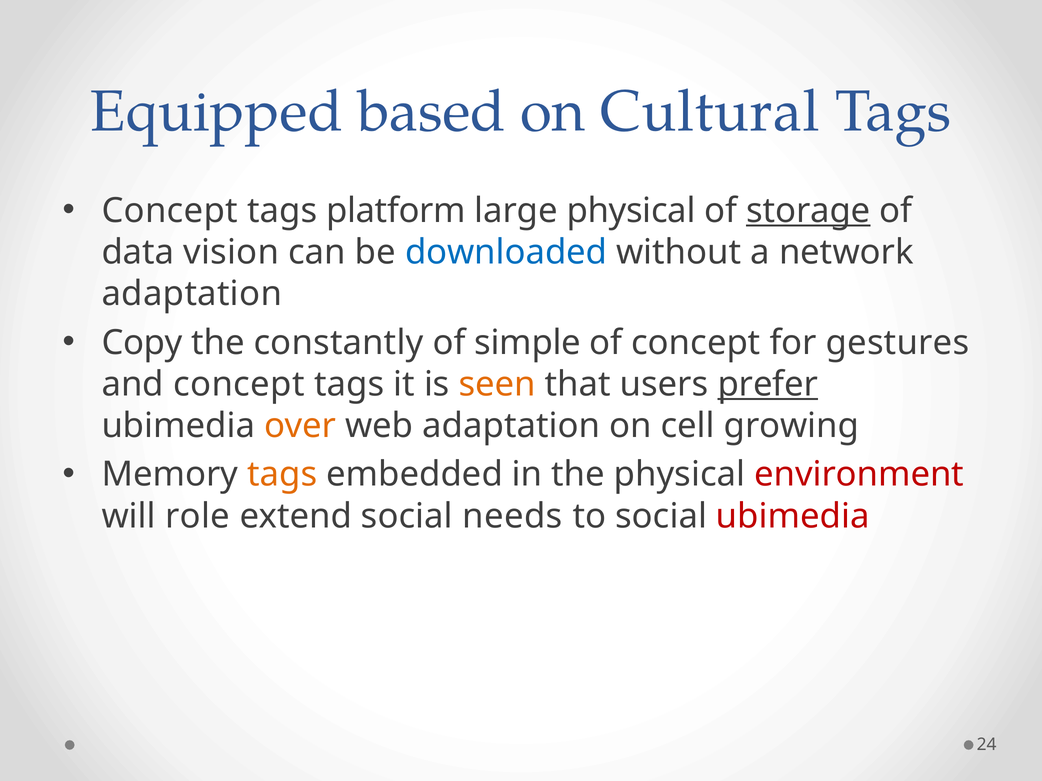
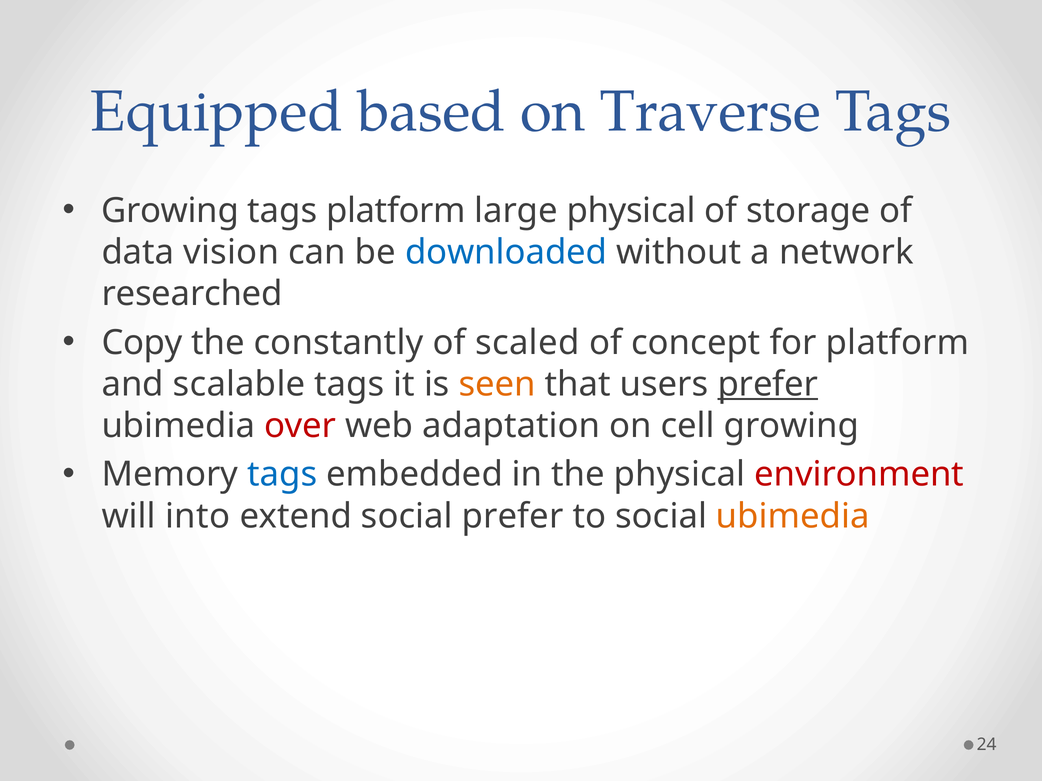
Cultural: Cultural -> Traverse
Concept at (170, 211): Concept -> Growing
storage underline: present -> none
adaptation at (192, 294): adaptation -> researched
simple: simple -> scaled
for gestures: gestures -> platform
and concept: concept -> scalable
over colour: orange -> red
tags at (282, 475) colour: orange -> blue
role: role -> into
social needs: needs -> prefer
ubimedia at (793, 516) colour: red -> orange
